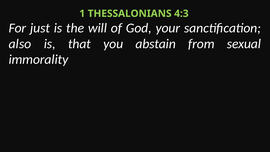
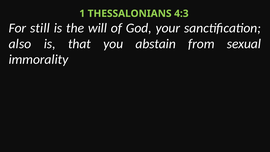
just: just -> still
